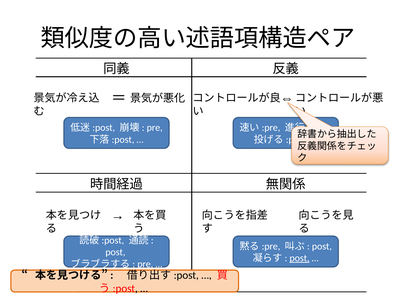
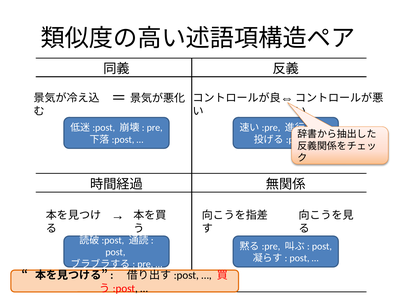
post at (300, 258) underline: present -> none
